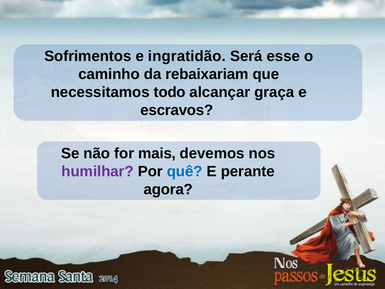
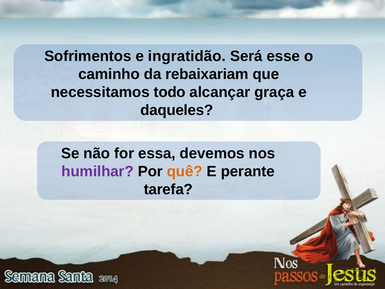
escravos: escravos -> daqueles
mais: mais -> essa
quê colour: blue -> orange
agora: agora -> tarefa
